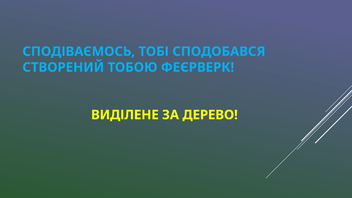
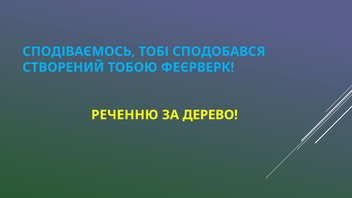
ВИДІЛЕНЕ: ВИДІЛЕНЕ -> РЕЧЕННЮ
